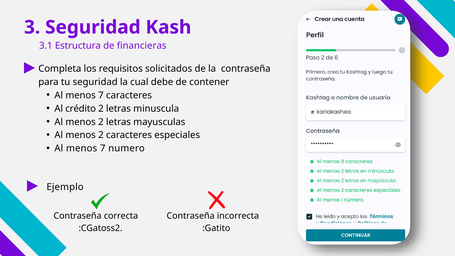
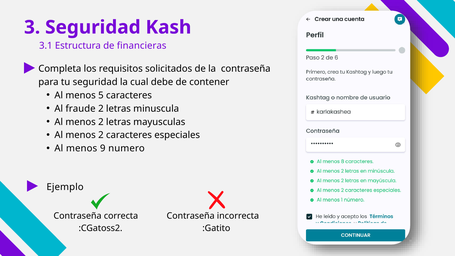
7 at (101, 95): 7 -> 5
crédito: crédito -> fraude
7 at (103, 148): 7 -> 9
